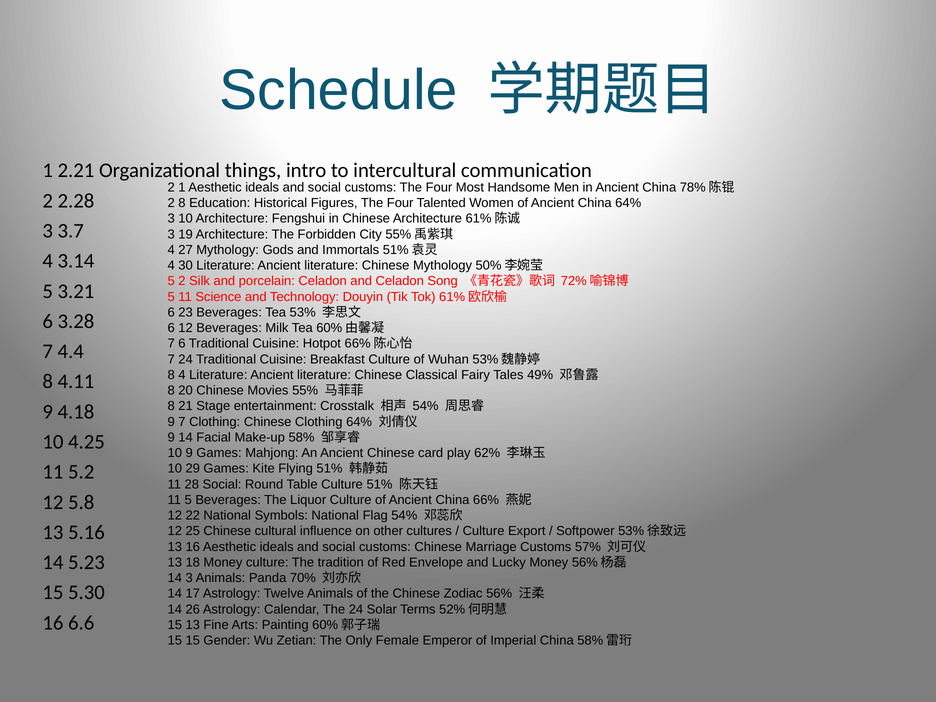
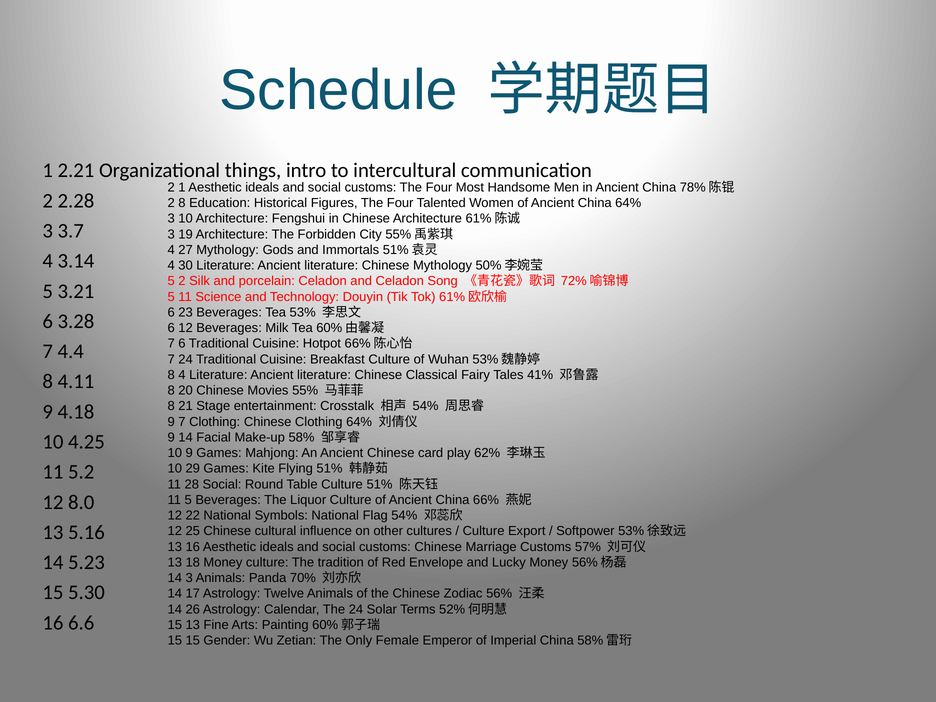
49%: 49% -> 41%
5.8: 5.8 -> 8.0
